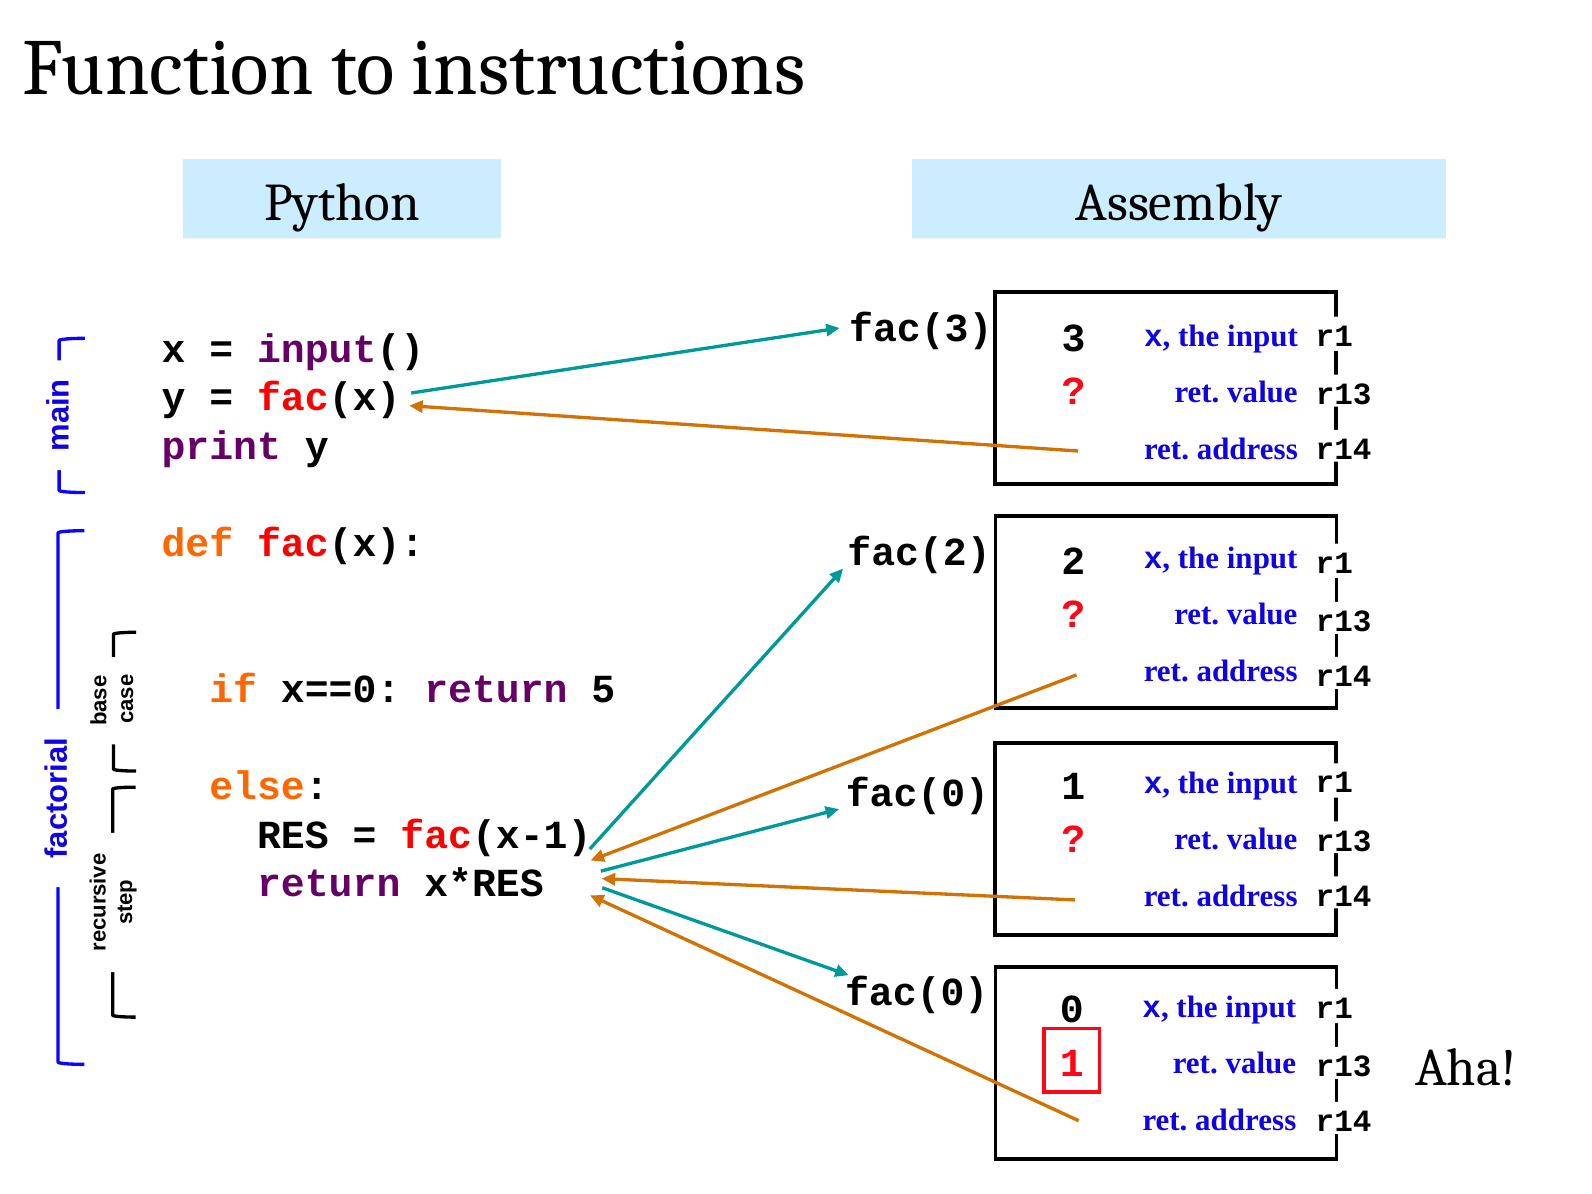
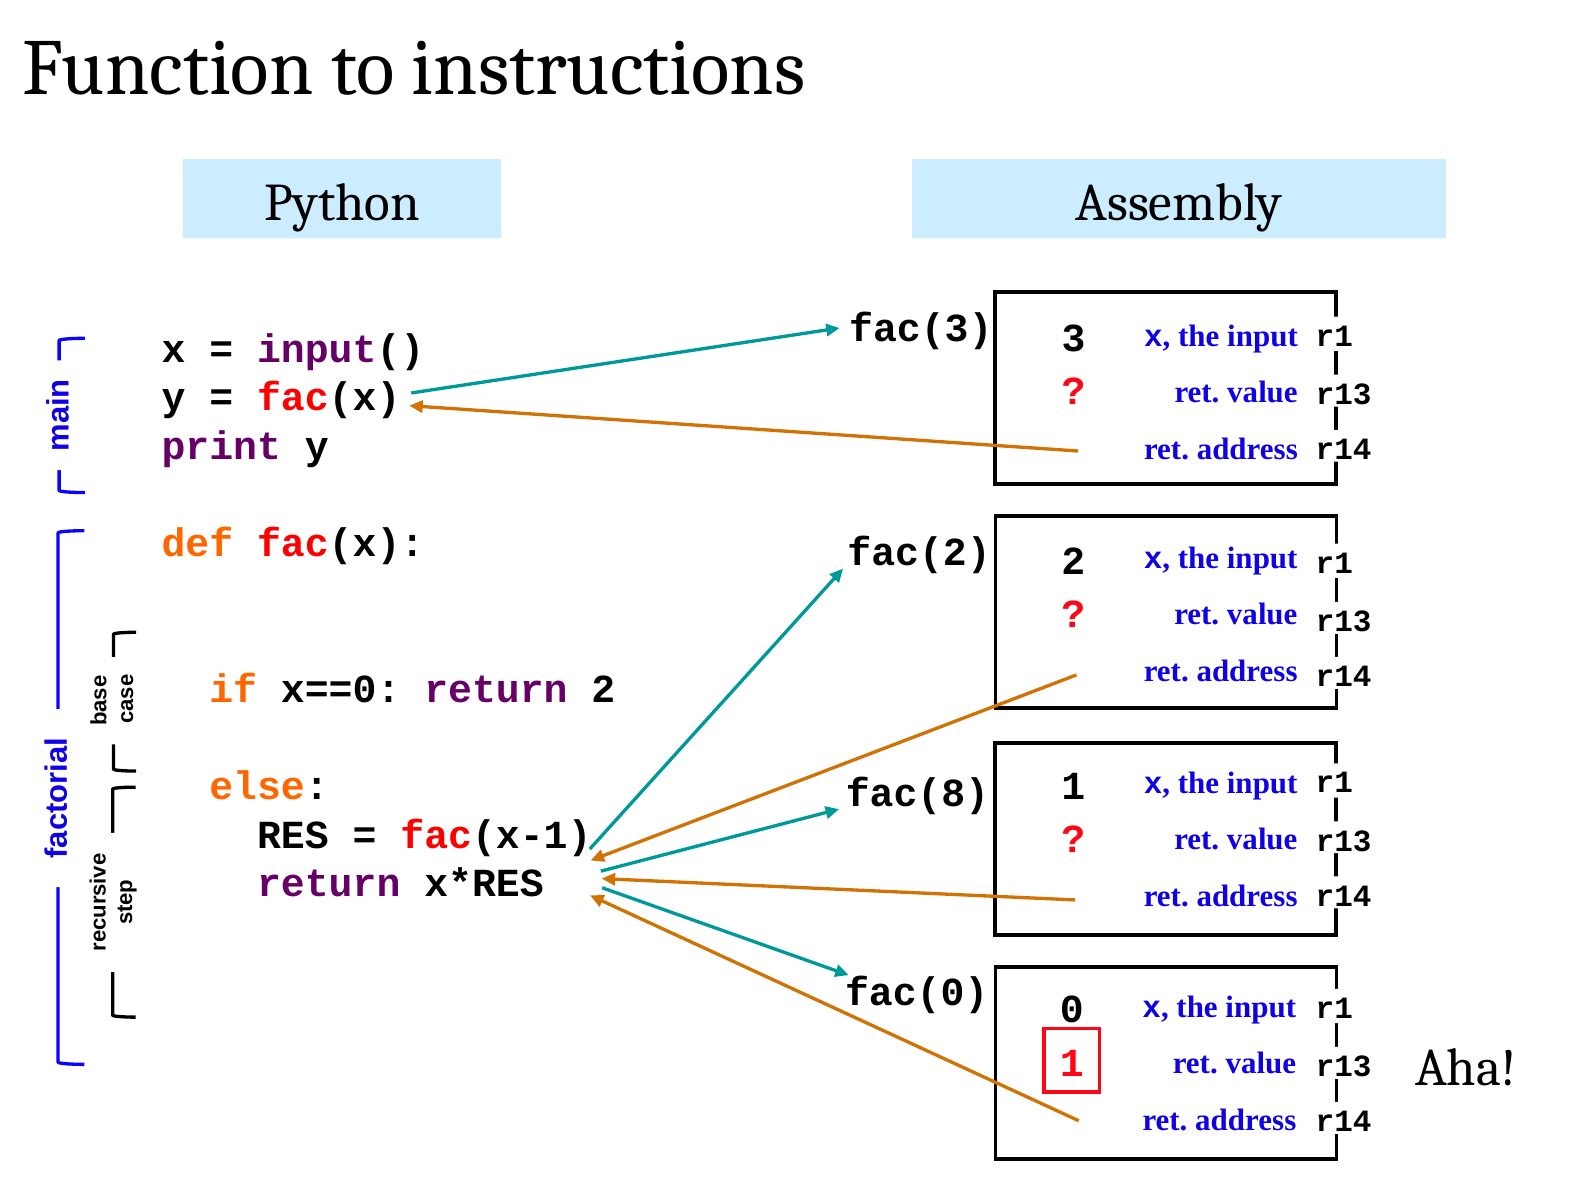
return 5: 5 -> 2
fac(0 at (917, 793): fac(0 -> fac(8
